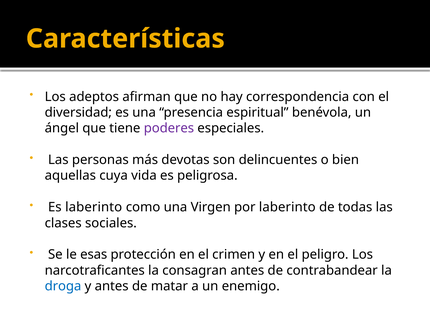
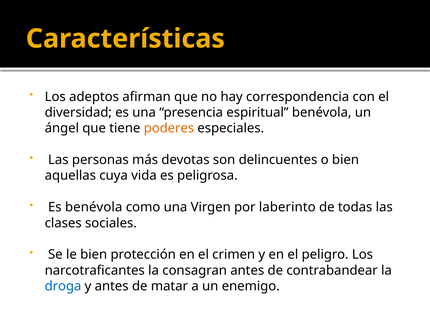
poderes colour: purple -> orange
Es laberinto: laberinto -> benévola
le esas: esas -> bien
